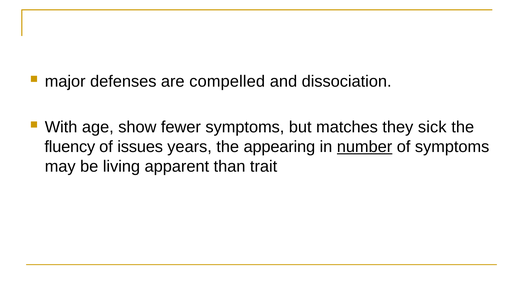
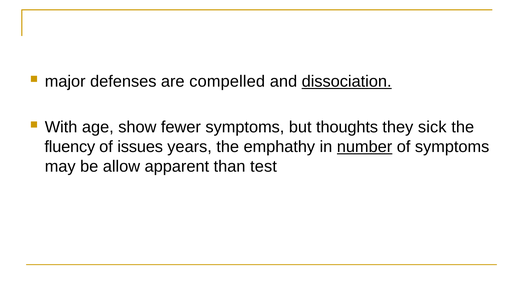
dissociation underline: none -> present
matches: matches -> thoughts
appearing: appearing -> emphathy
living: living -> allow
trait: trait -> test
